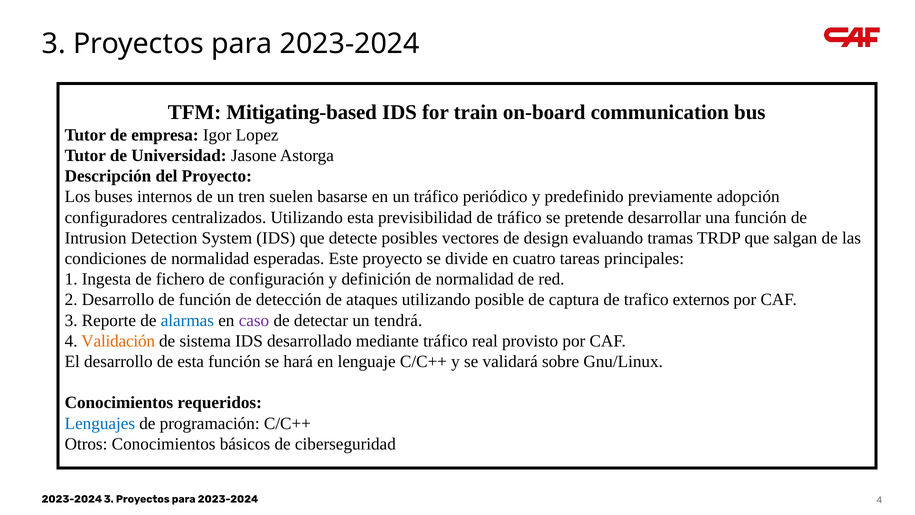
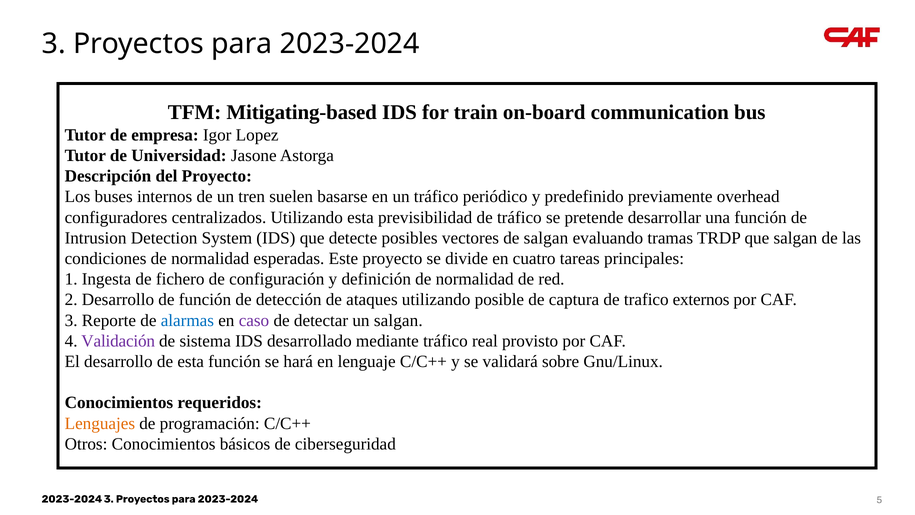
adopción: adopción -> overhead
de design: design -> salgan
un tendrá: tendrá -> salgan
Validación colour: orange -> purple
Lenguajes colour: blue -> orange
2023-2024 4: 4 -> 5
